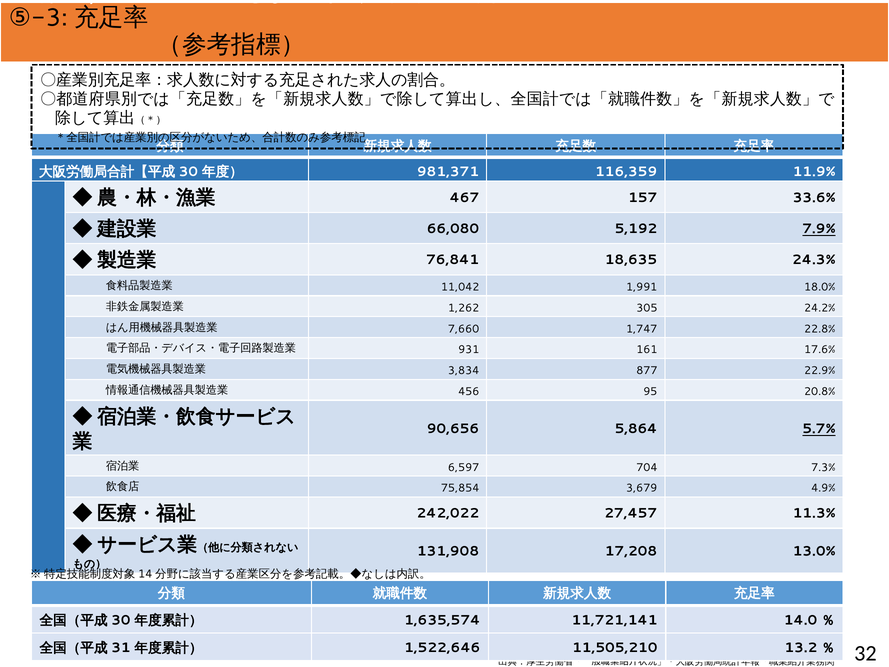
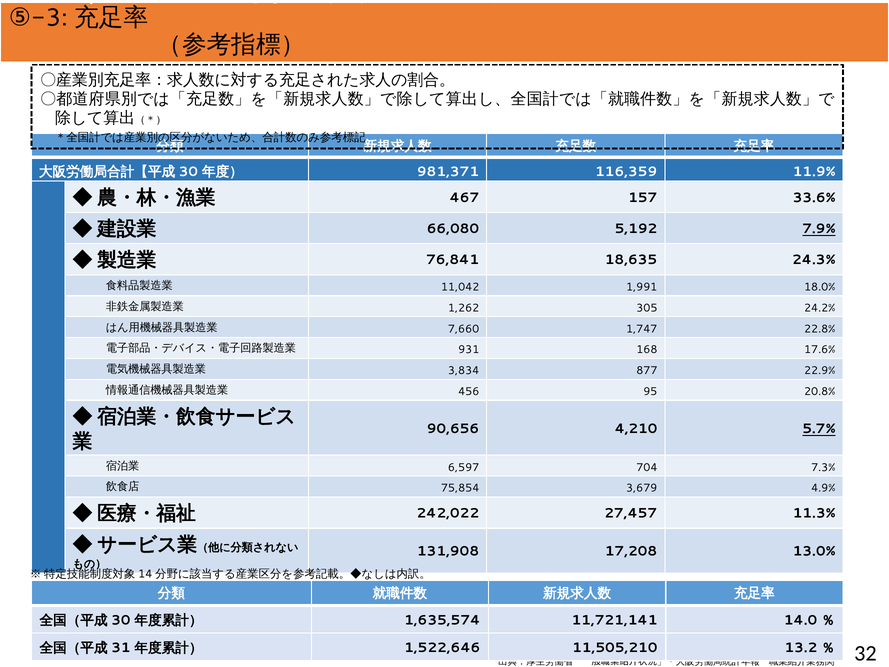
161: 161 -> 168
5,864: 5,864 -> 4,210
